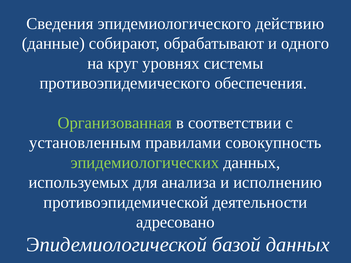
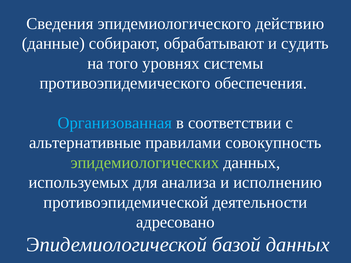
одного: одного -> судить
круг: круг -> того
Организованная colour: light green -> light blue
установленным: установленным -> альтернативные
